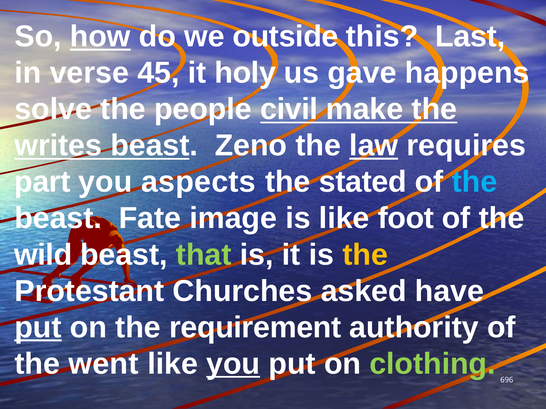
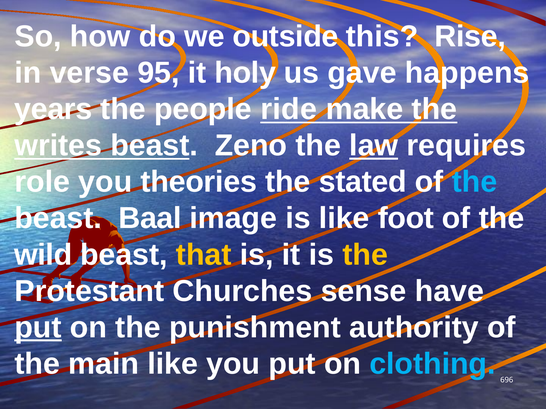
how underline: present -> none
Last: Last -> Rise
45: 45 -> 95
solve: solve -> years
civil: civil -> ride
part: part -> role
aspects: aspects -> theories
Fate: Fate -> Baal
that colour: light green -> yellow
asked: asked -> sense
requirement: requirement -> punishment
went: went -> main
you at (233, 364) underline: present -> none
clothing colour: light green -> light blue
